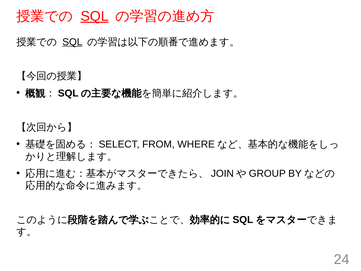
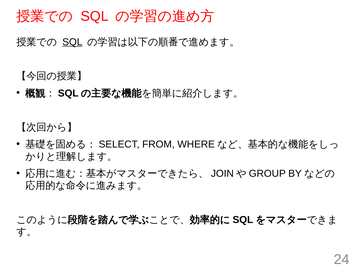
SQL at (95, 16) underline: present -> none
